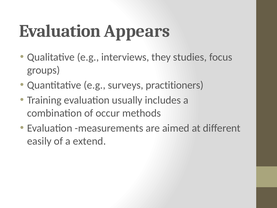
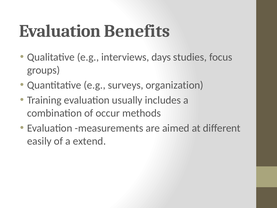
Appears: Appears -> Benefits
they: they -> days
practitioners: practitioners -> organization
